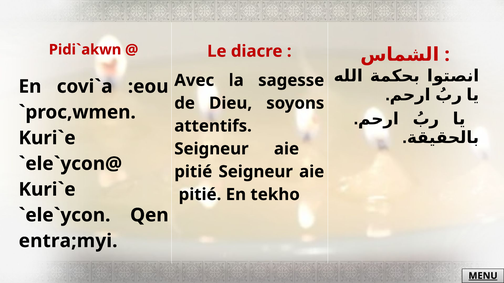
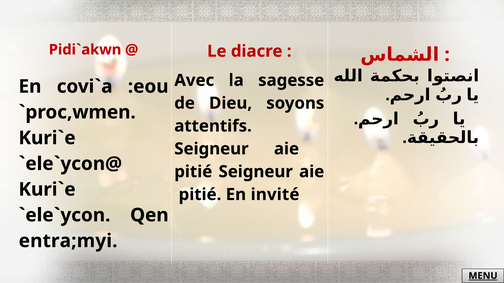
tekho: tekho -> invité
